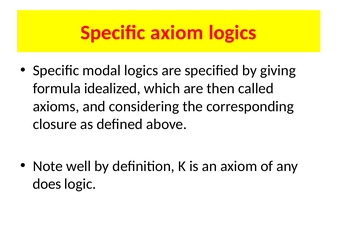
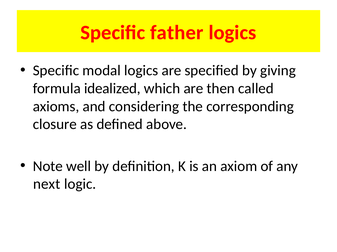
Specific axiom: axiom -> father
does: does -> next
